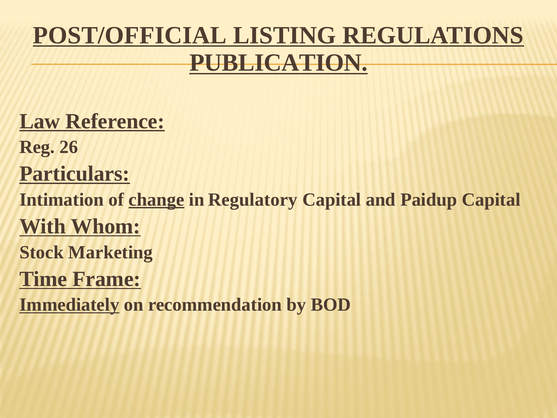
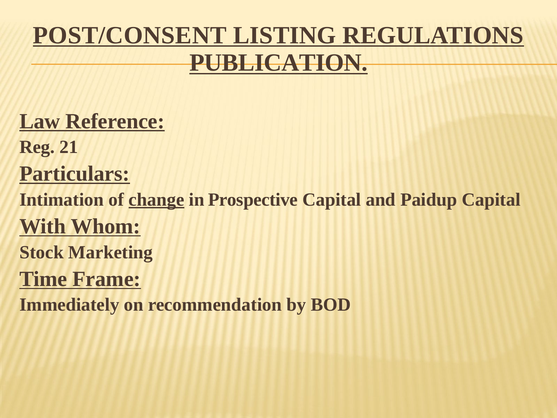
POST/OFFICIAL: POST/OFFICIAL -> POST/CONSENT
26: 26 -> 21
Regulatory: Regulatory -> Prospective
Immediately underline: present -> none
